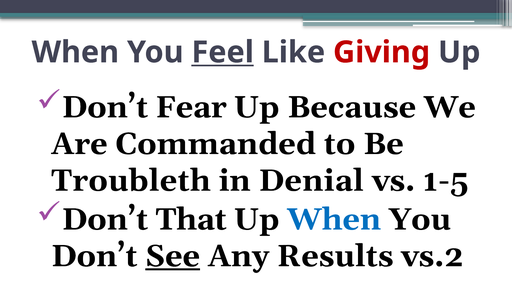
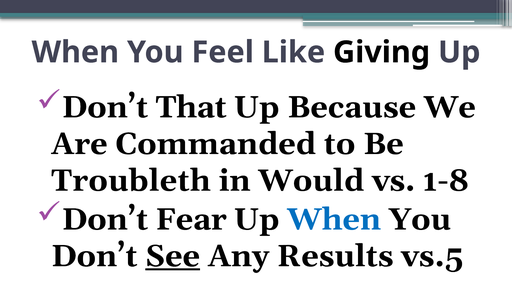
Feel underline: present -> none
Giving colour: red -> black
Fear: Fear -> That
Denial: Denial -> Would
1-5: 1-5 -> 1-8
That: That -> Fear
vs.2: vs.2 -> vs.5
